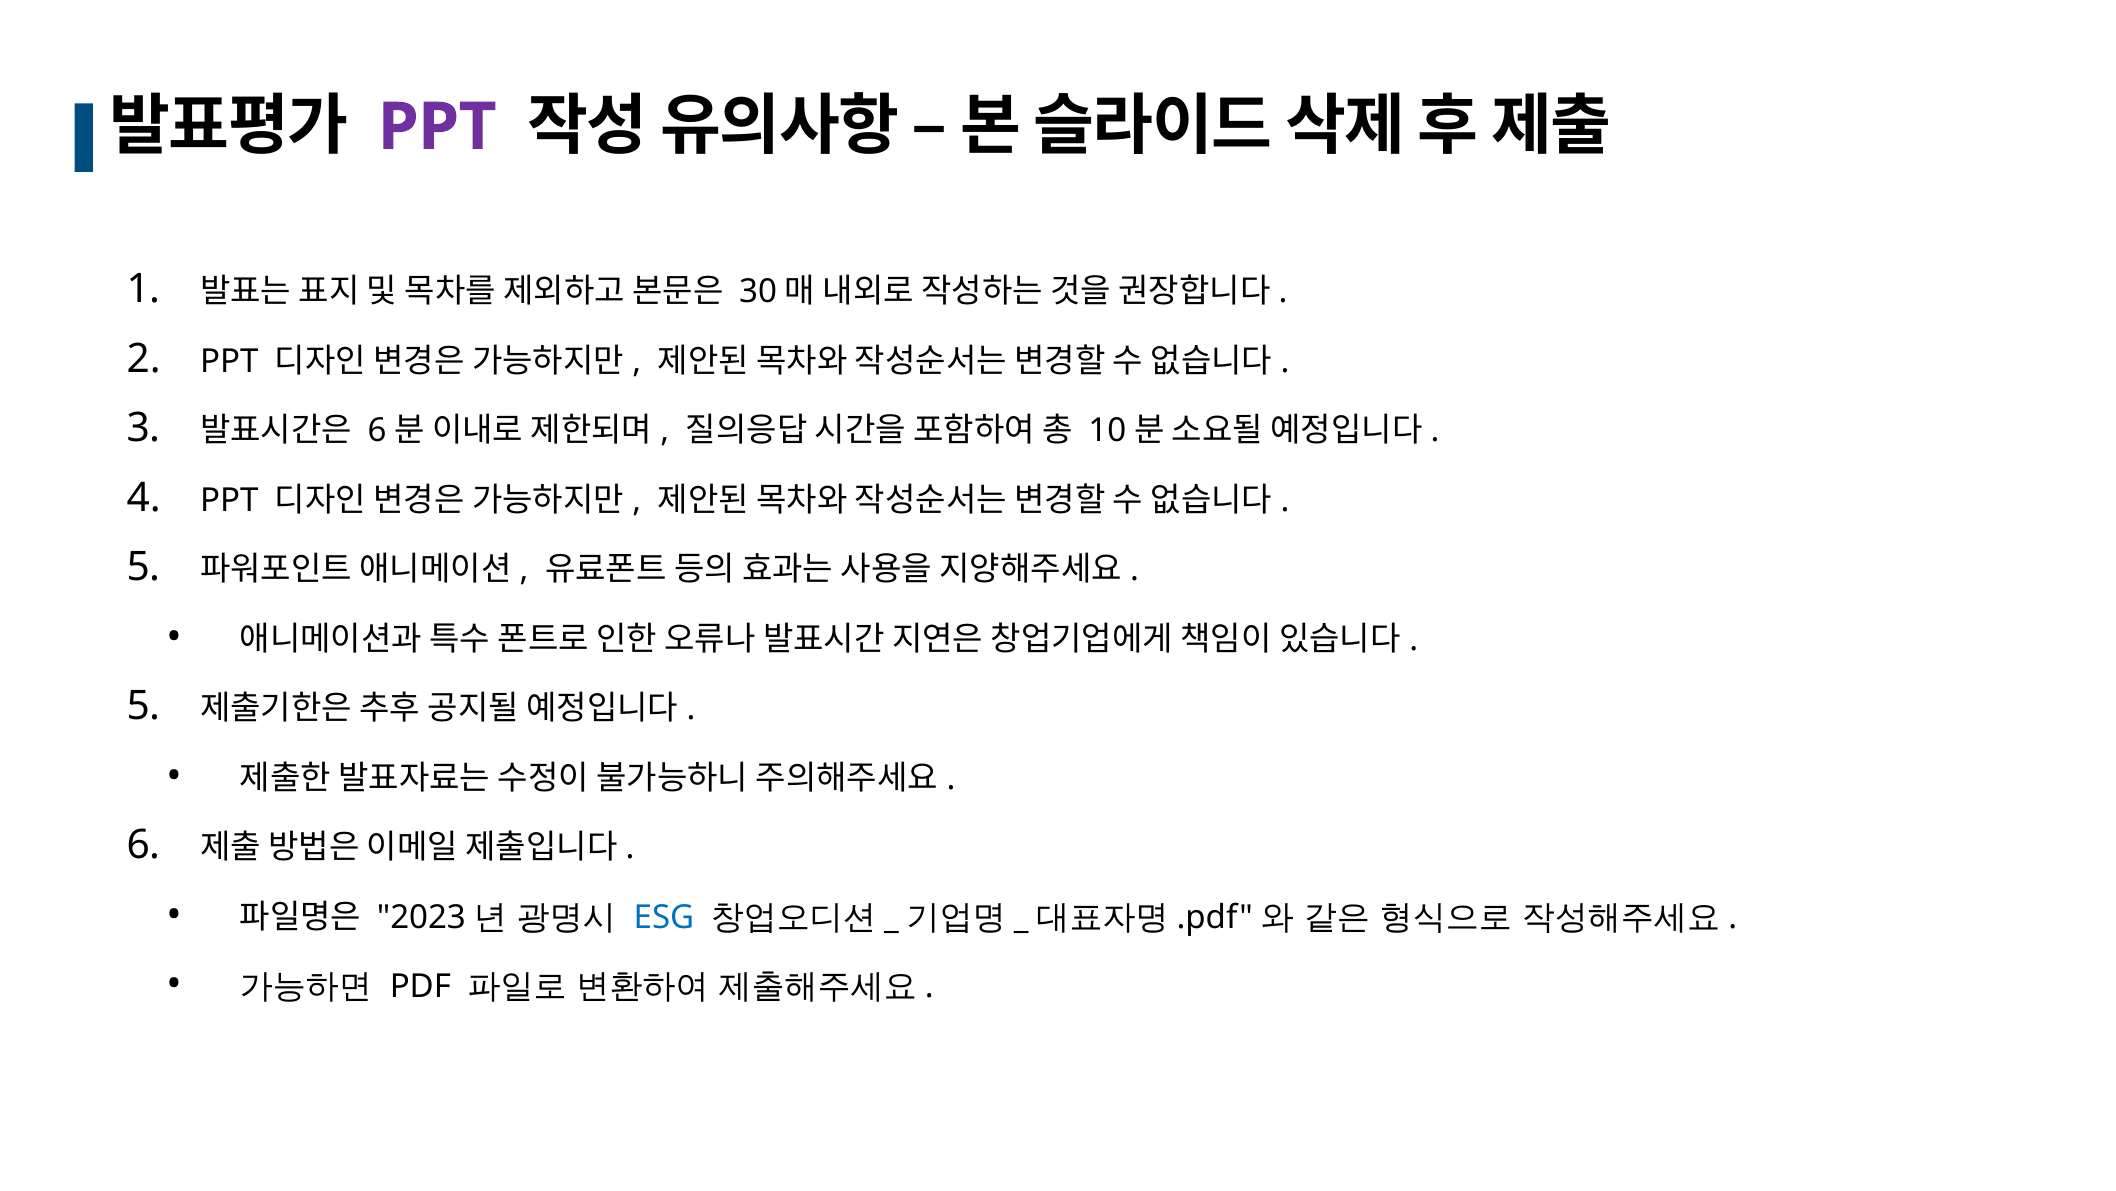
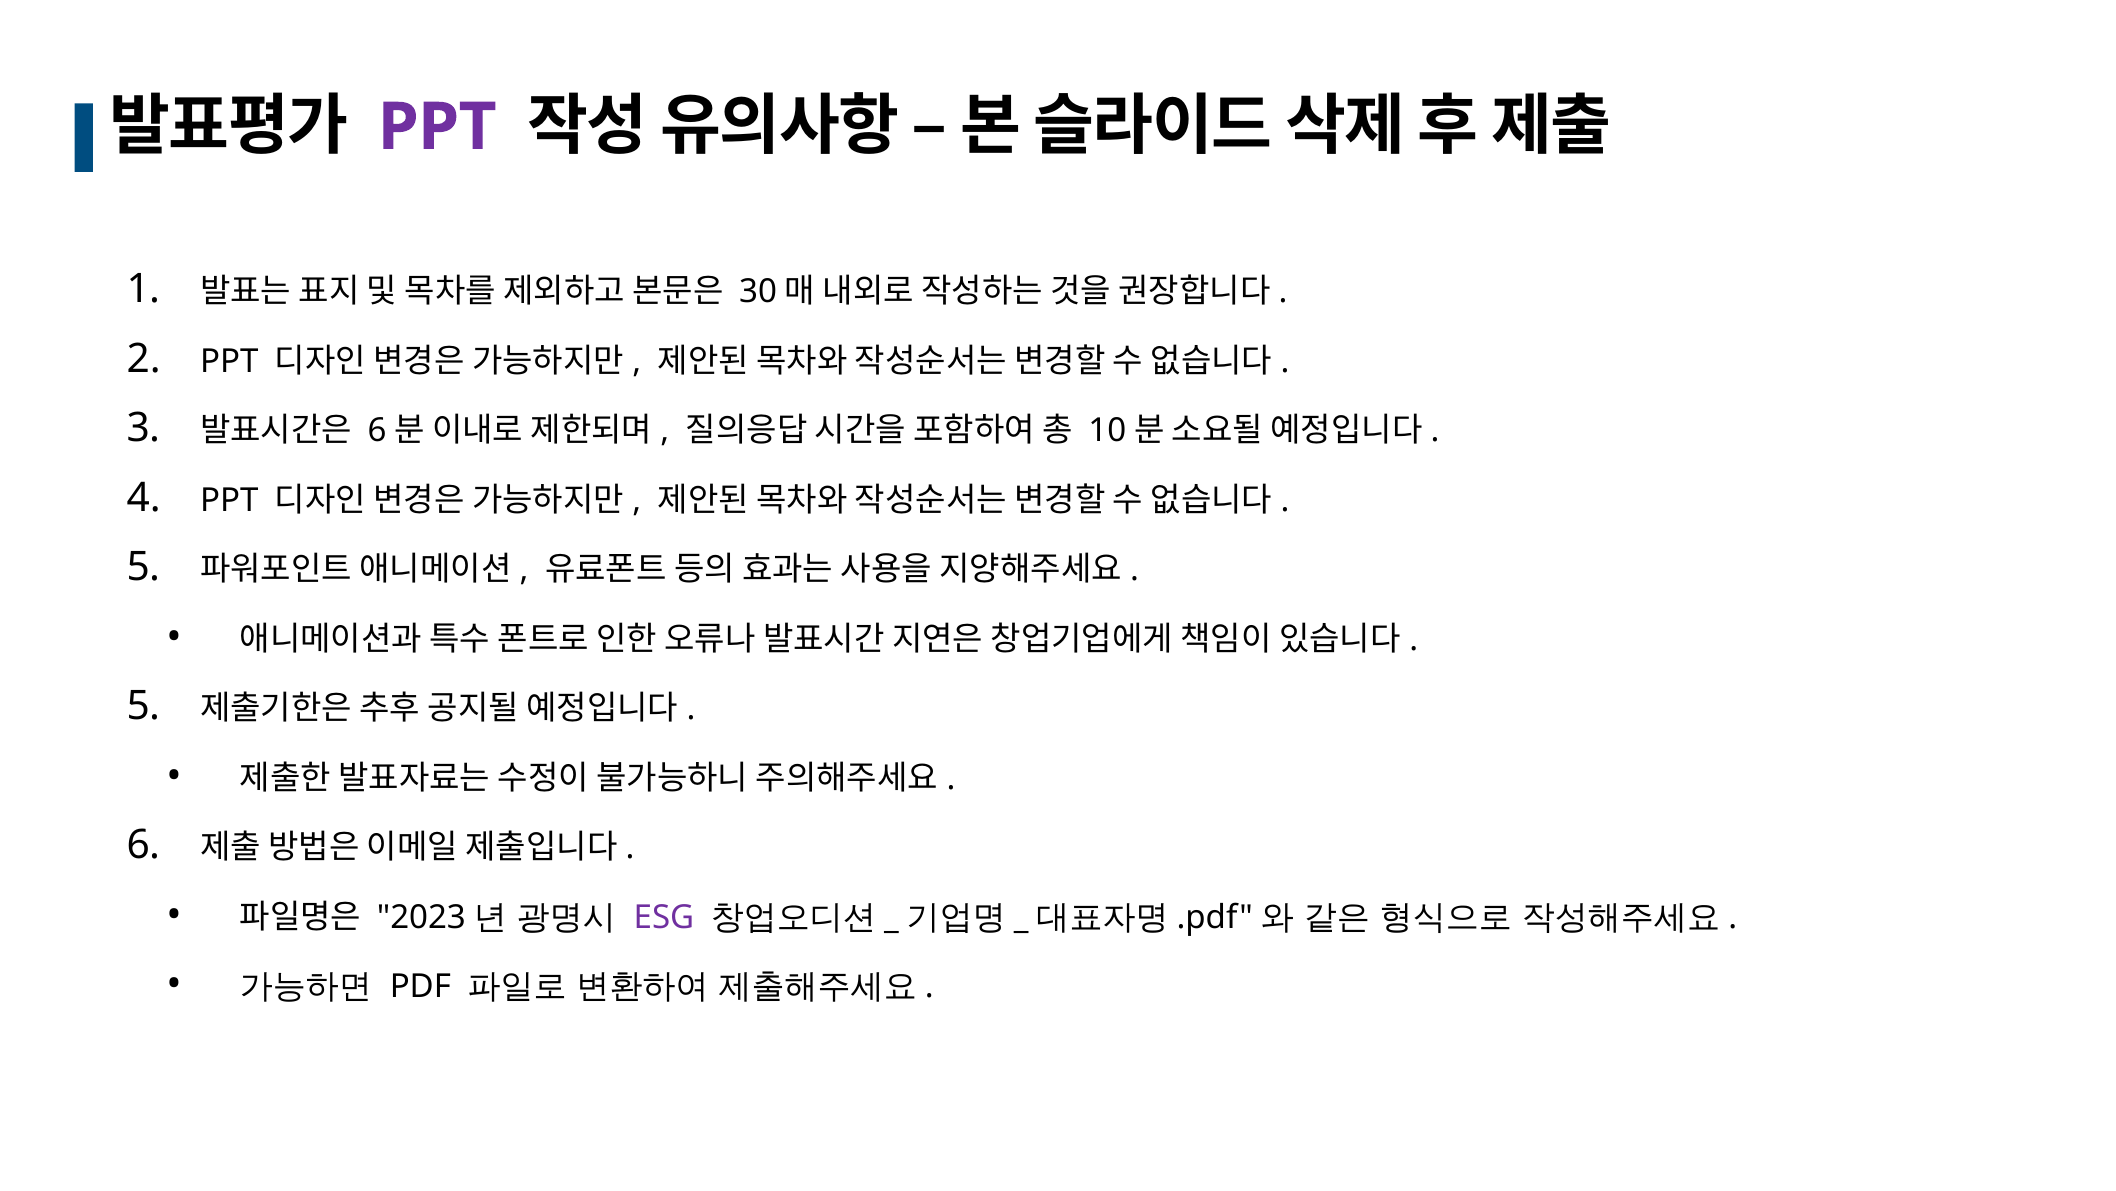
ESG colour: blue -> purple
